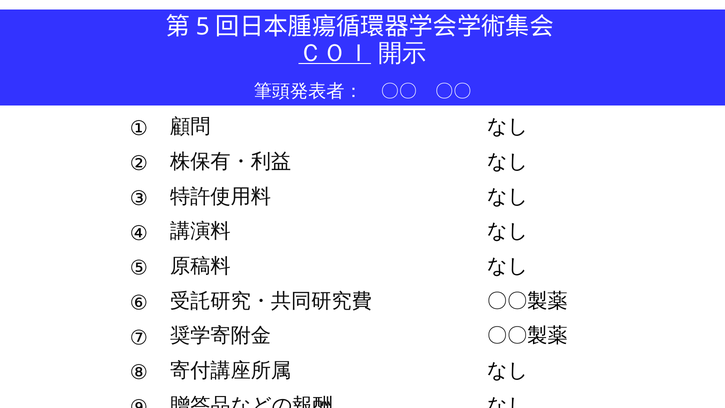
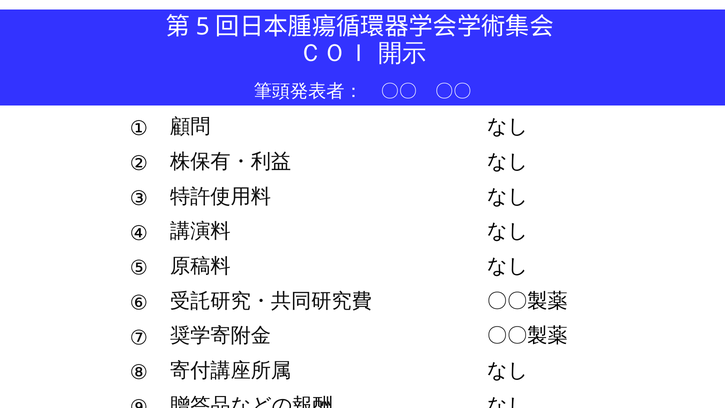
ＣＯＩ underline: present -> none
